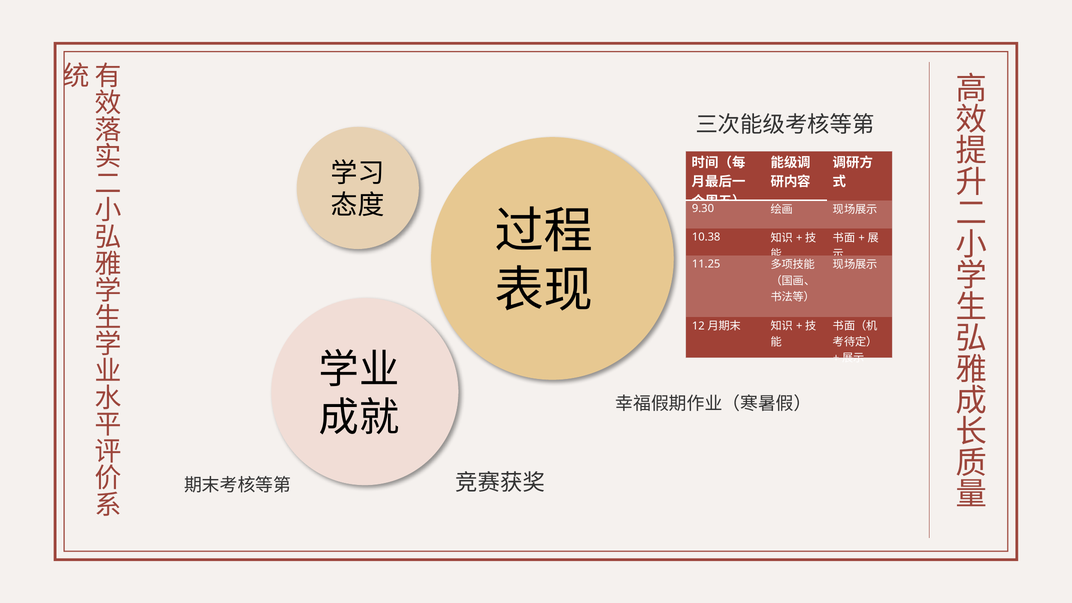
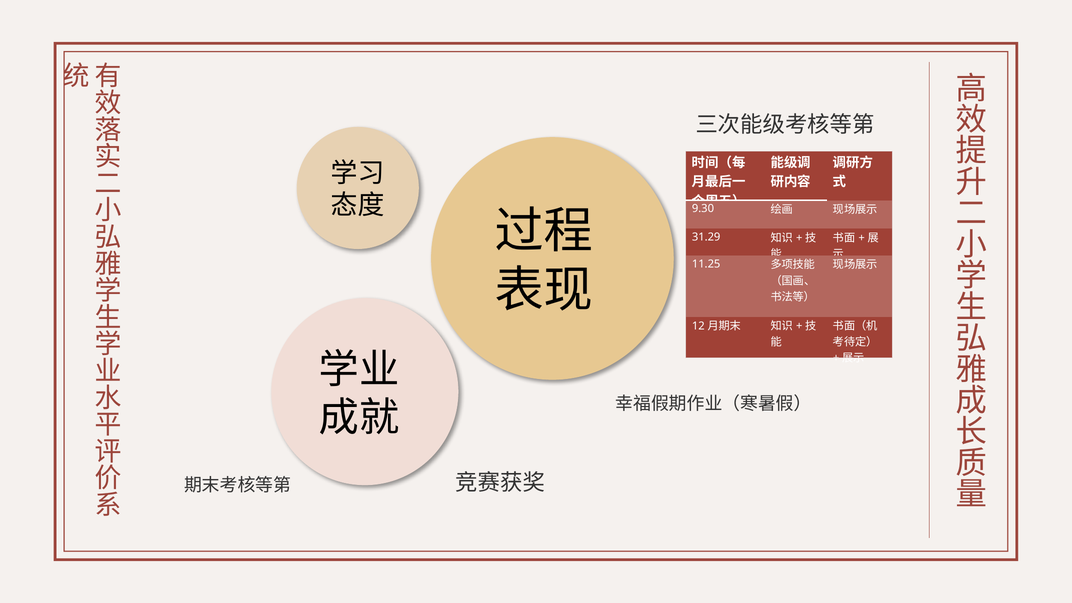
10.38: 10.38 -> 31.29
